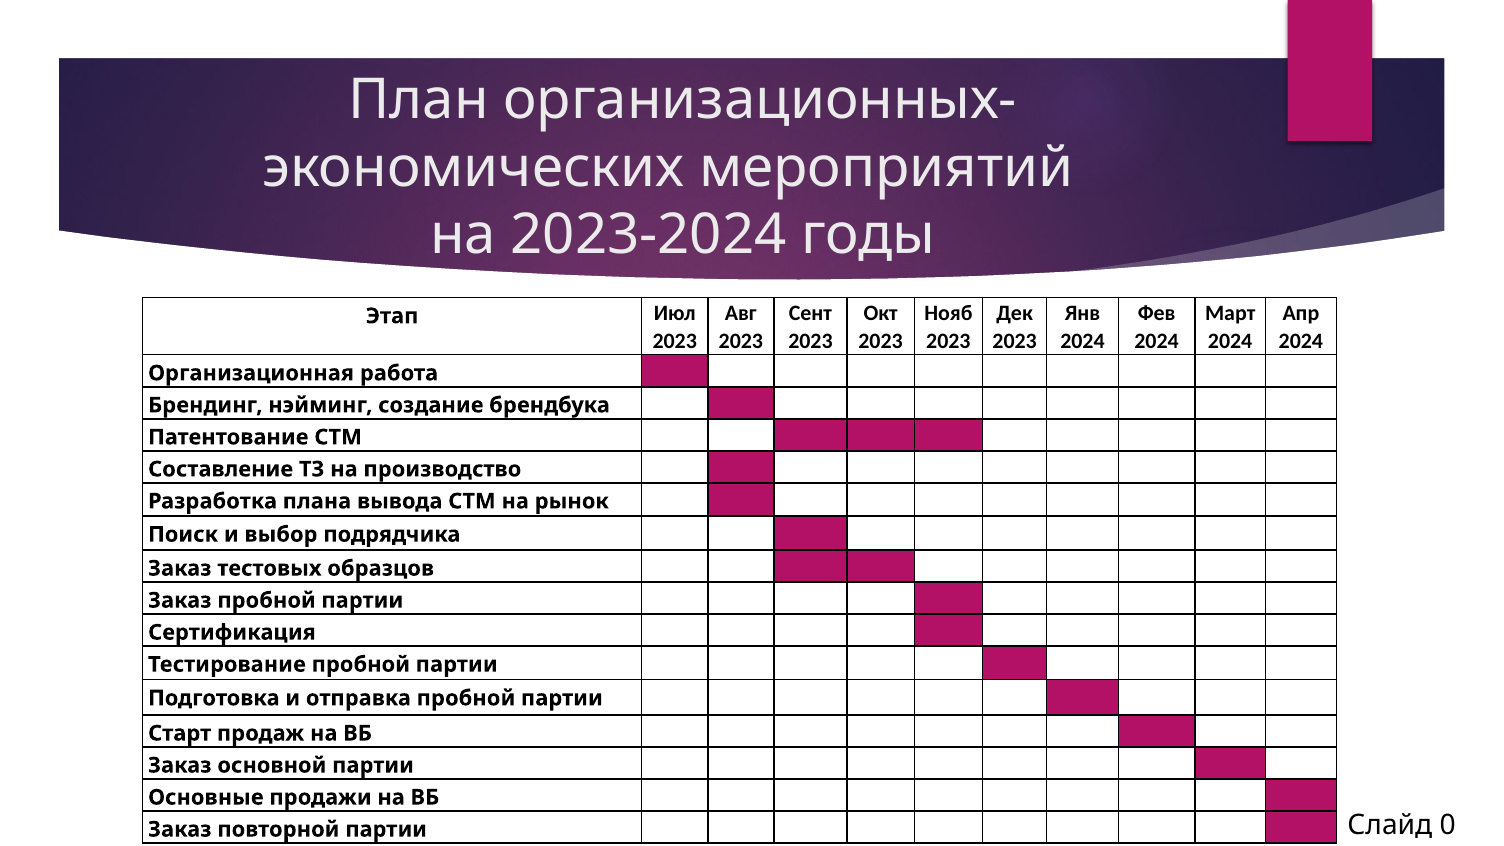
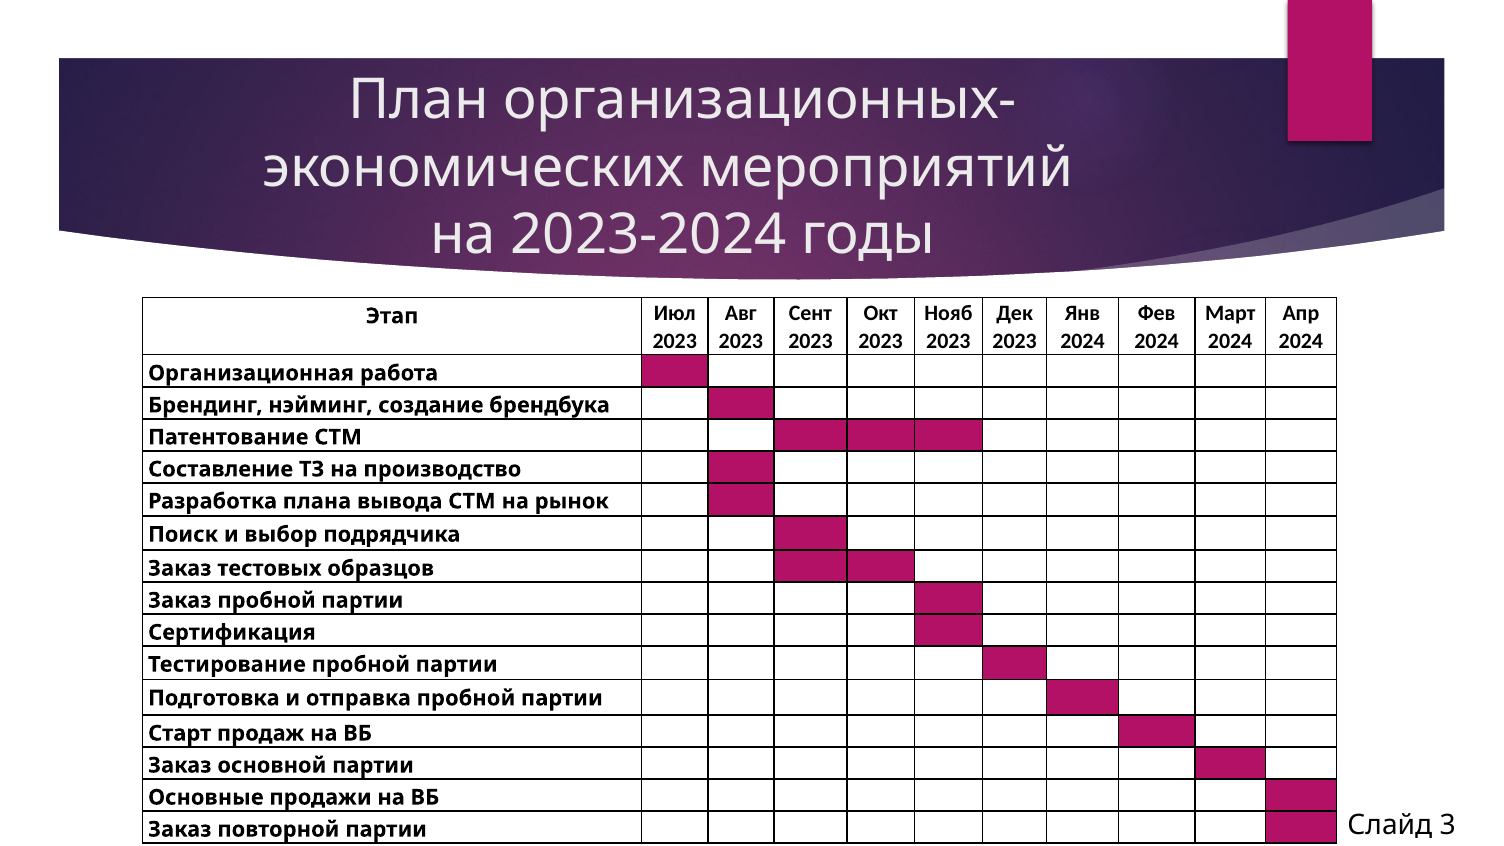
0: 0 -> 3
